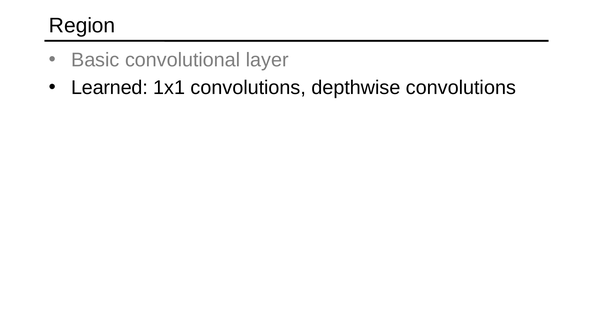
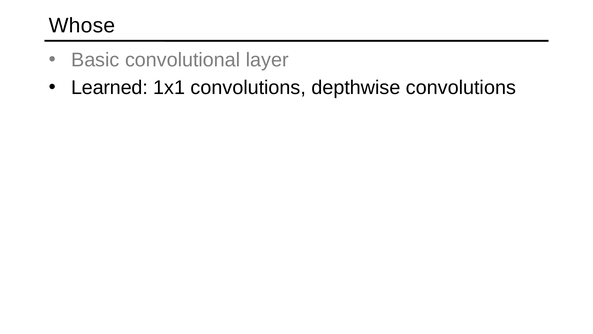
Region: Region -> Whose
